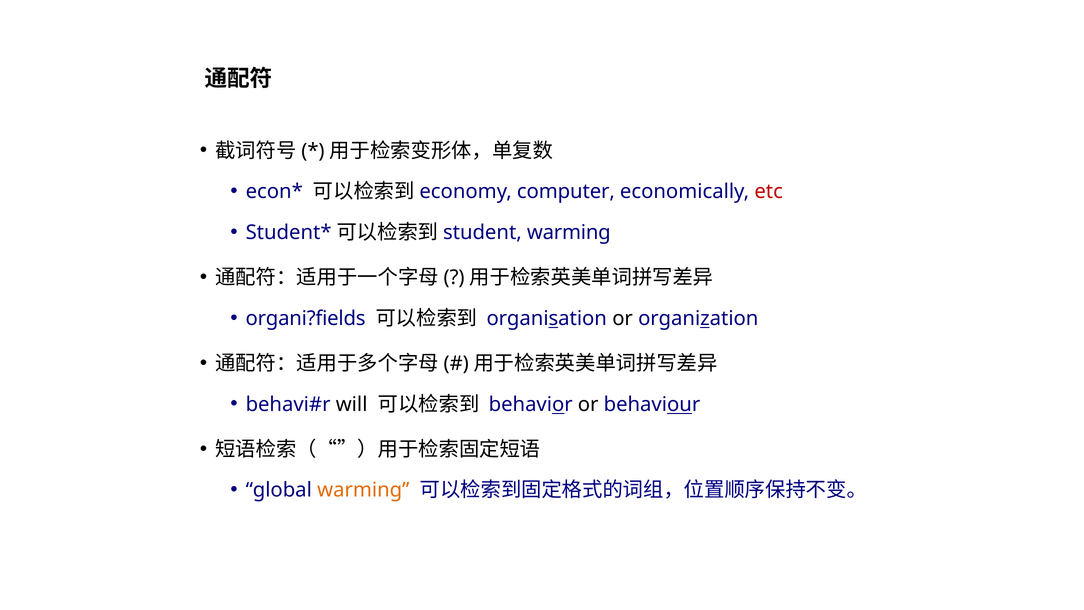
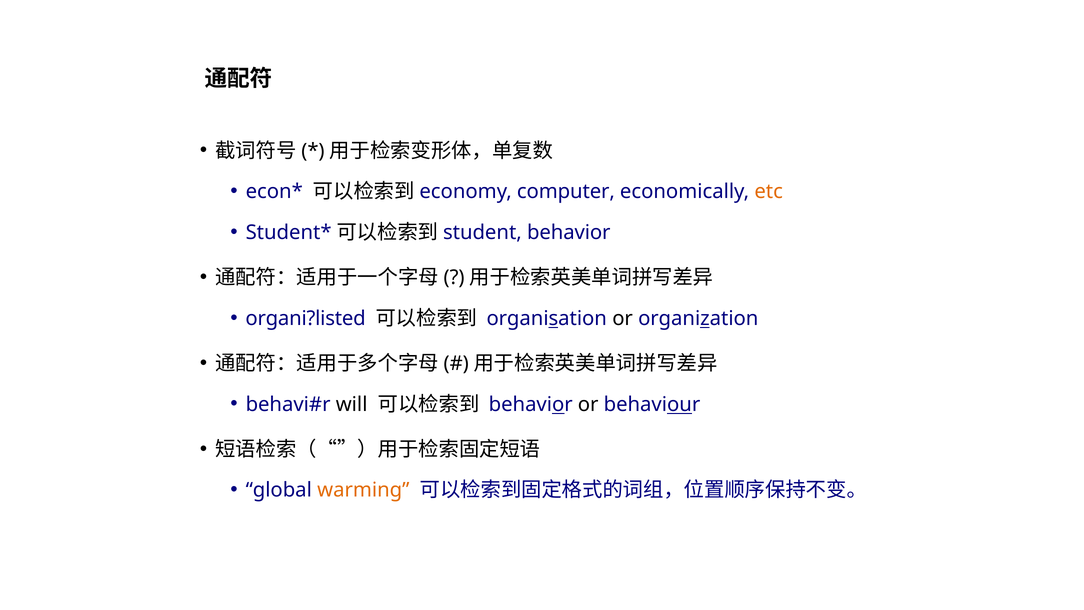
etc colour: red -> orange
warming at (569, 232): warming -> behavior
organi?fields: organi?fields -> organi?listed
